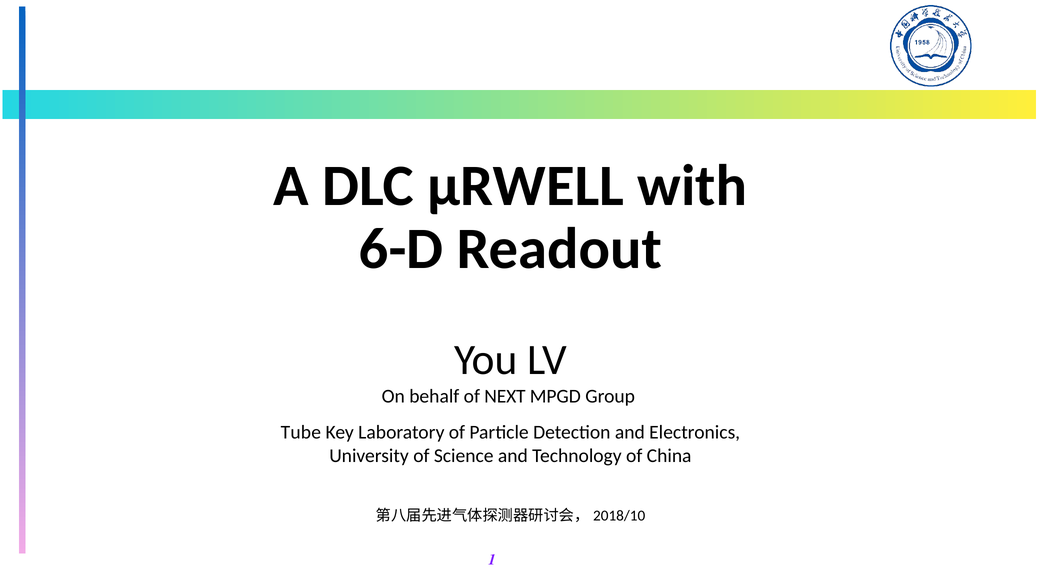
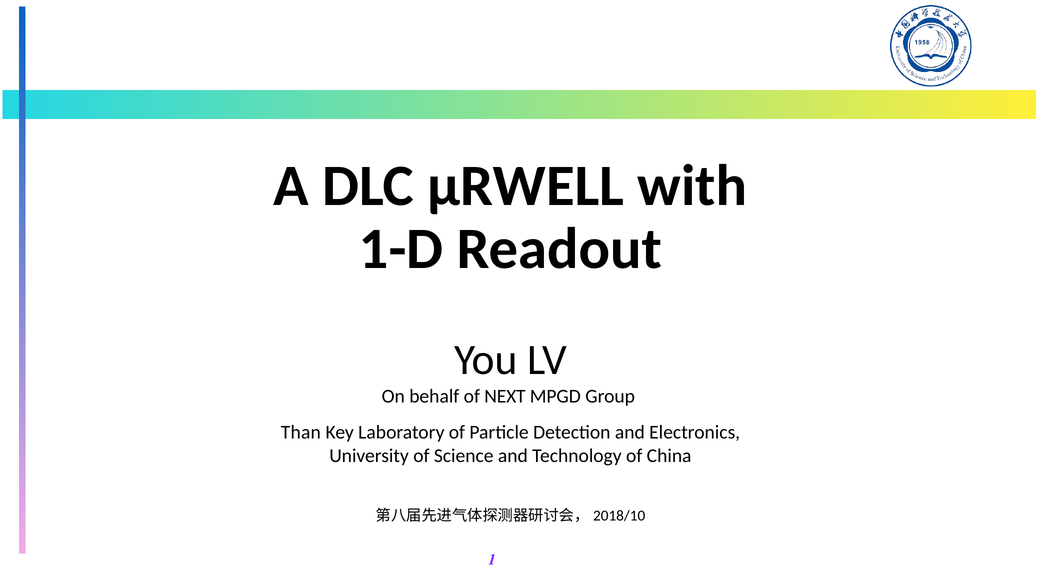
6-D: 6-D -> 1-D
Tube: Tube -> Than
